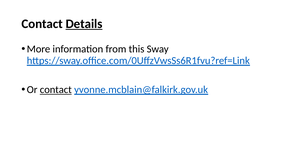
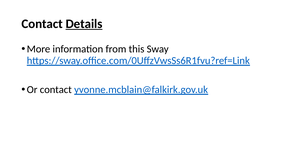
contact at (56, 89) underline: present -> none
